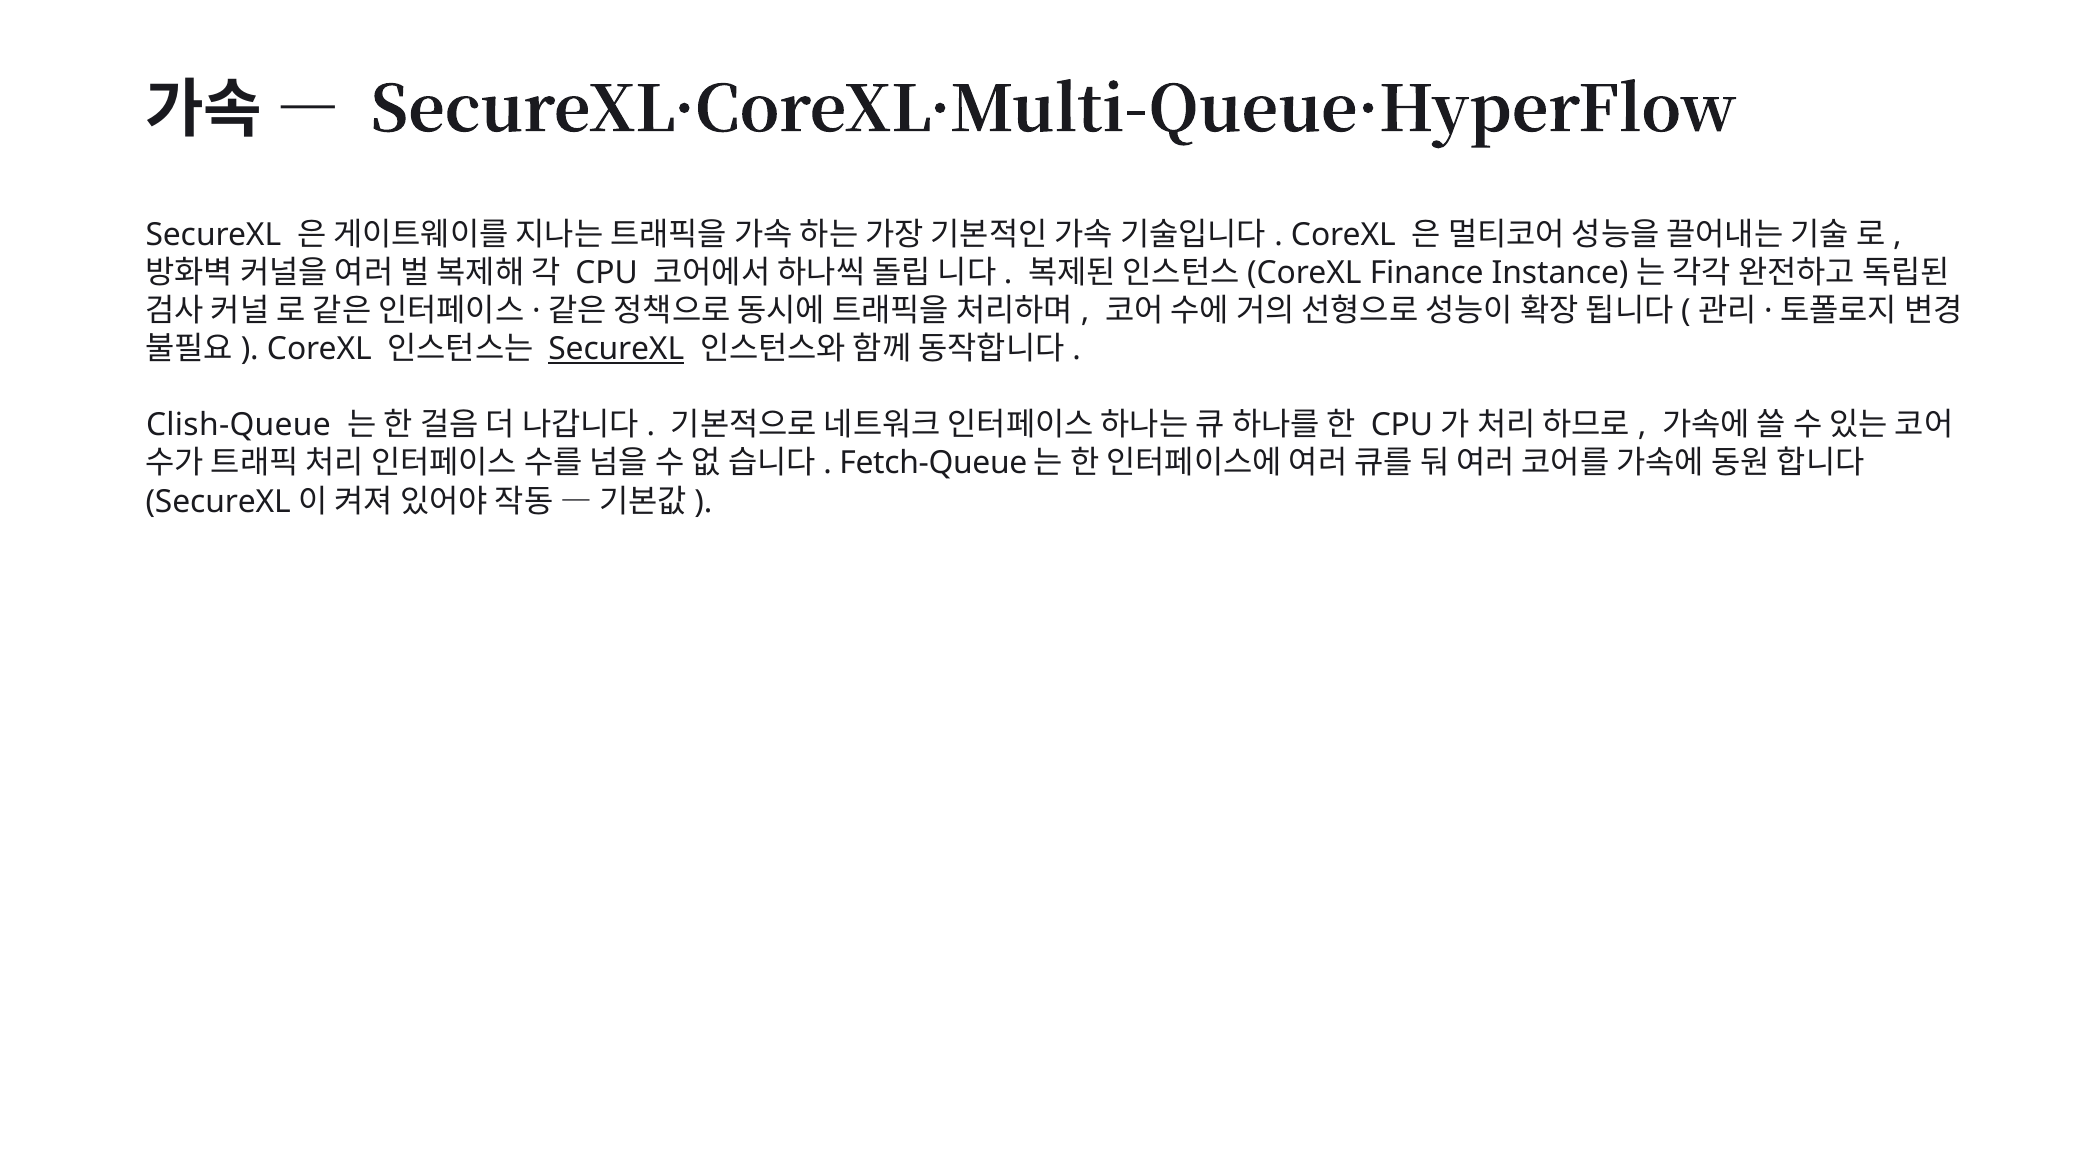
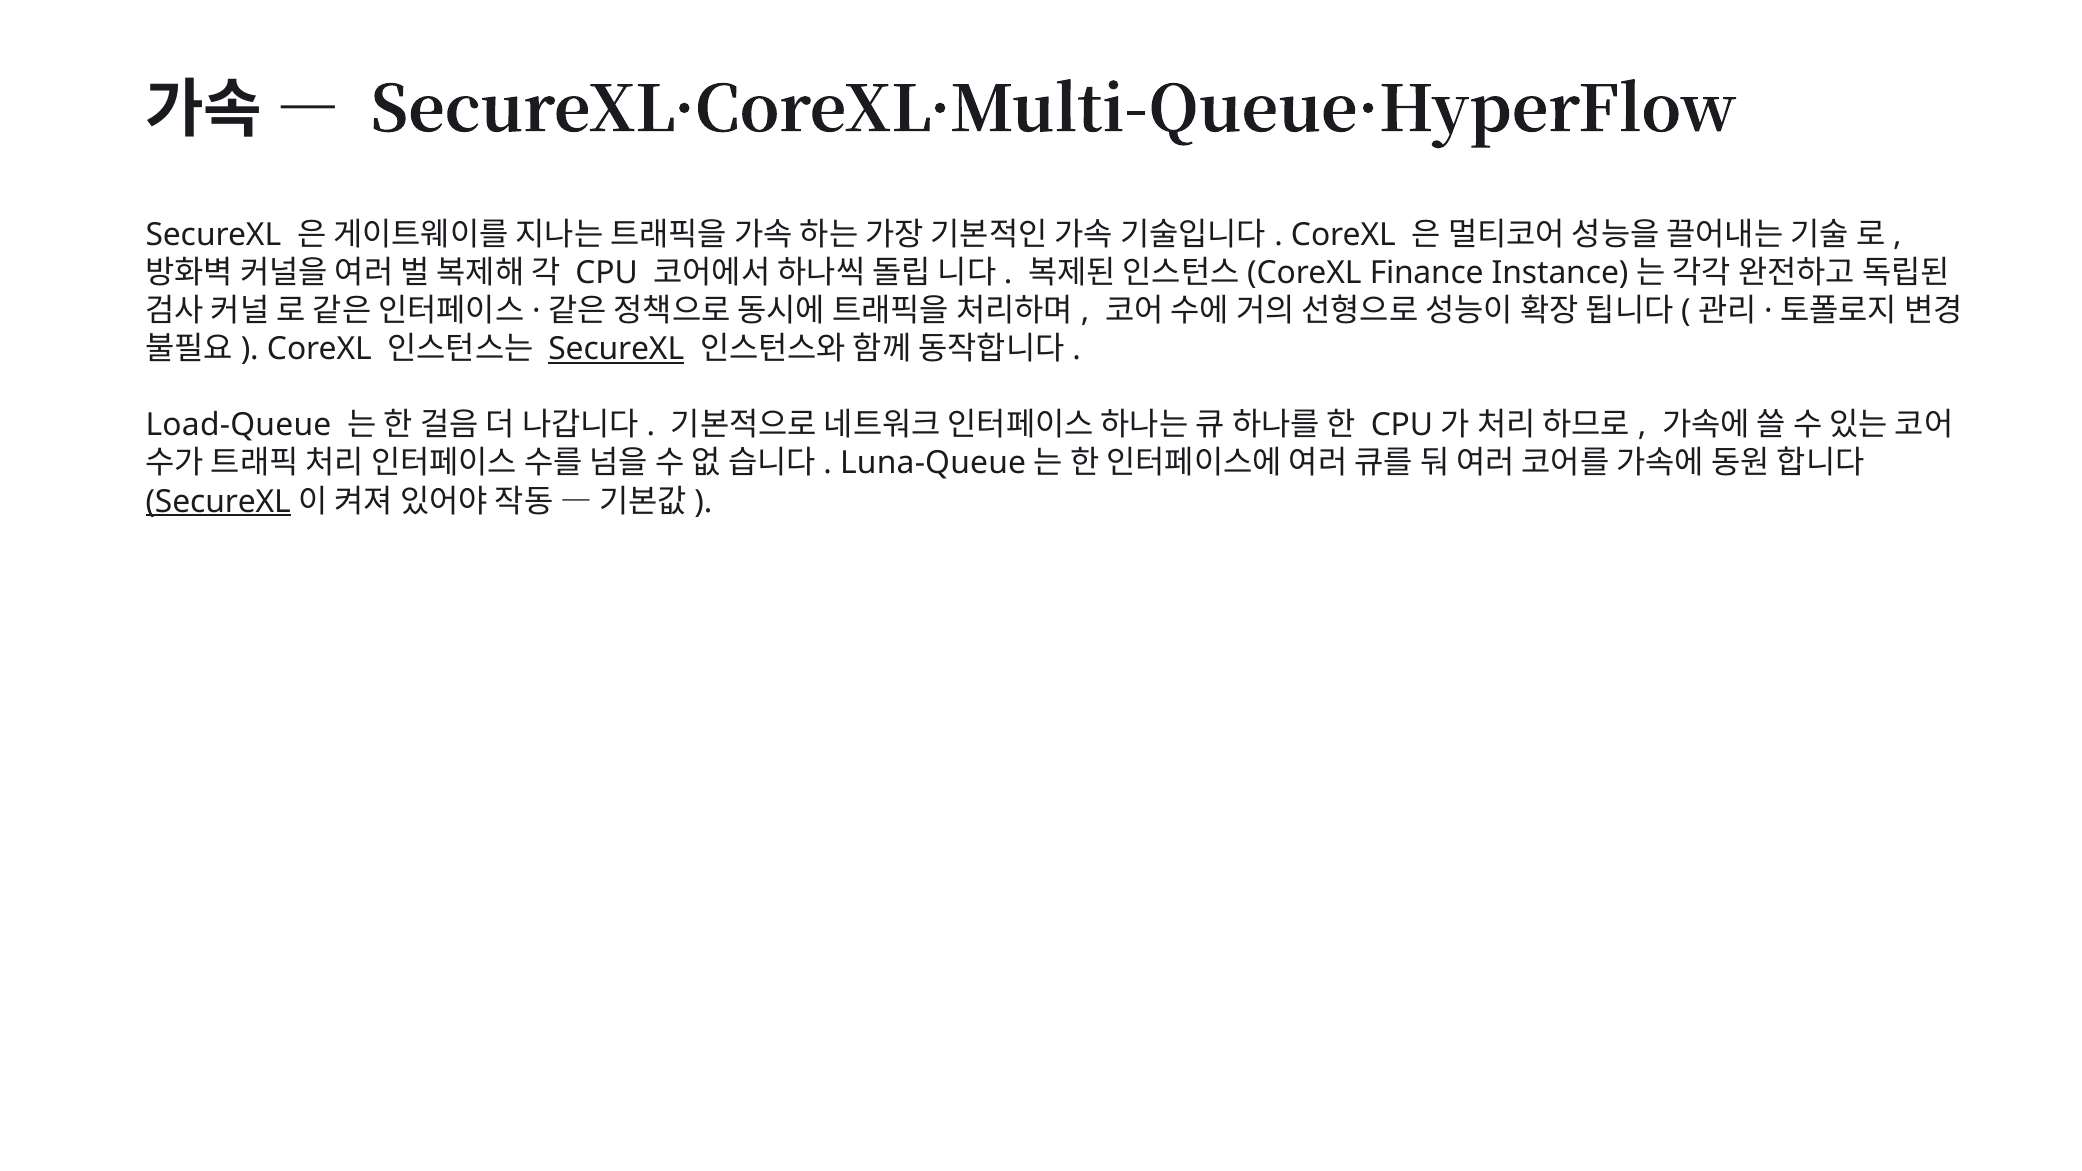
Clish-Queue: Clish-Queue -> Load-Queue
Fetch-Queue: Fetch-Queue -> Luna-Queue
SecureXL at (218, 502) underline: none -> present
